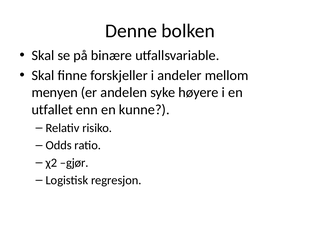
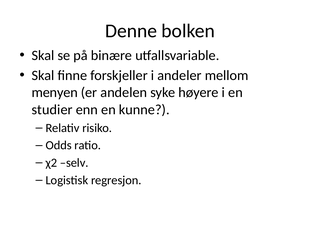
utfallet: utfallet -> studier
gjør: gjør -> selv
